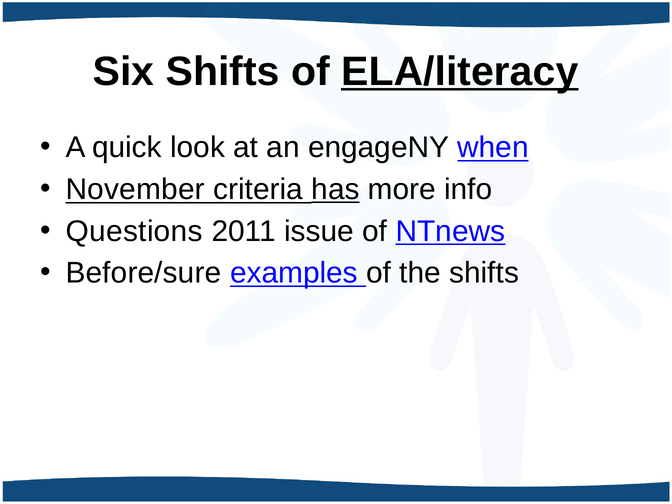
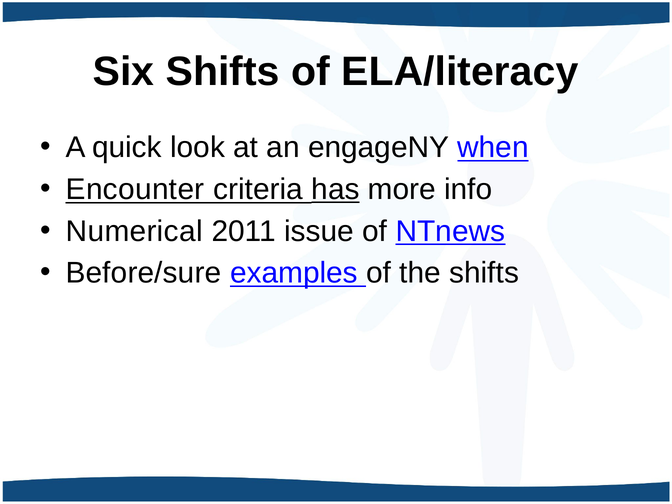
ELA/literacy underline: present -> none
November: November -> Encounter
Questions: Questions -> Numerical
